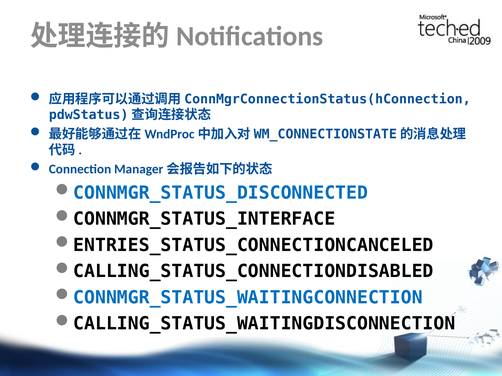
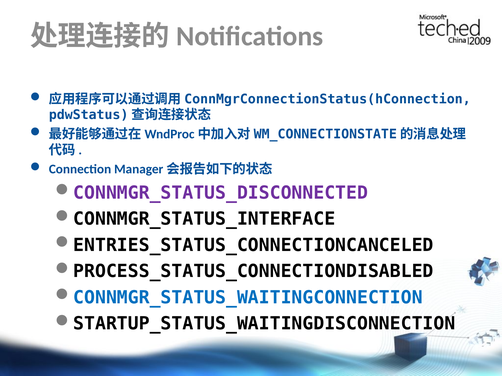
CONNMGR_STATUS_DISCONNECTED colour: blue -> purple
CALLING_STATUS_CONNECTIONDISABLED: CALLING_STATUS_CONNECTIONDISABLED -> PROCESS_STATUS_CONNECTIONDISABLED
CALLING_STATUS_WAITINGDISCONNECTION: CALLING_STATUS_WAITINGDISCONNECTION -> STARTUP_STATUS_WAITINGDISCONNECTION
